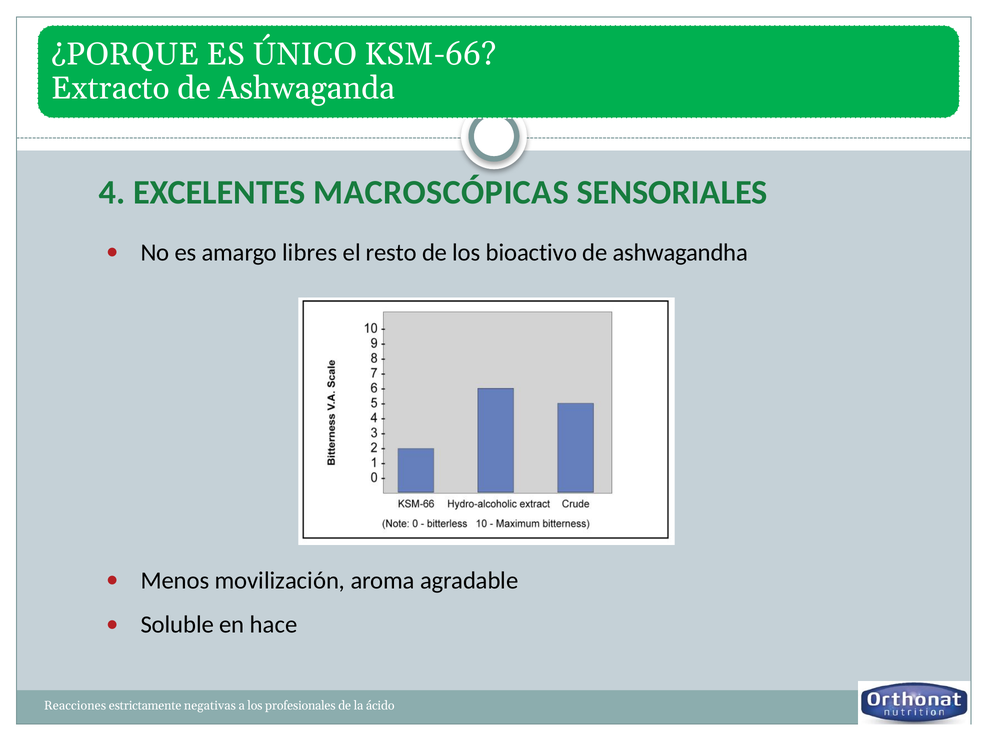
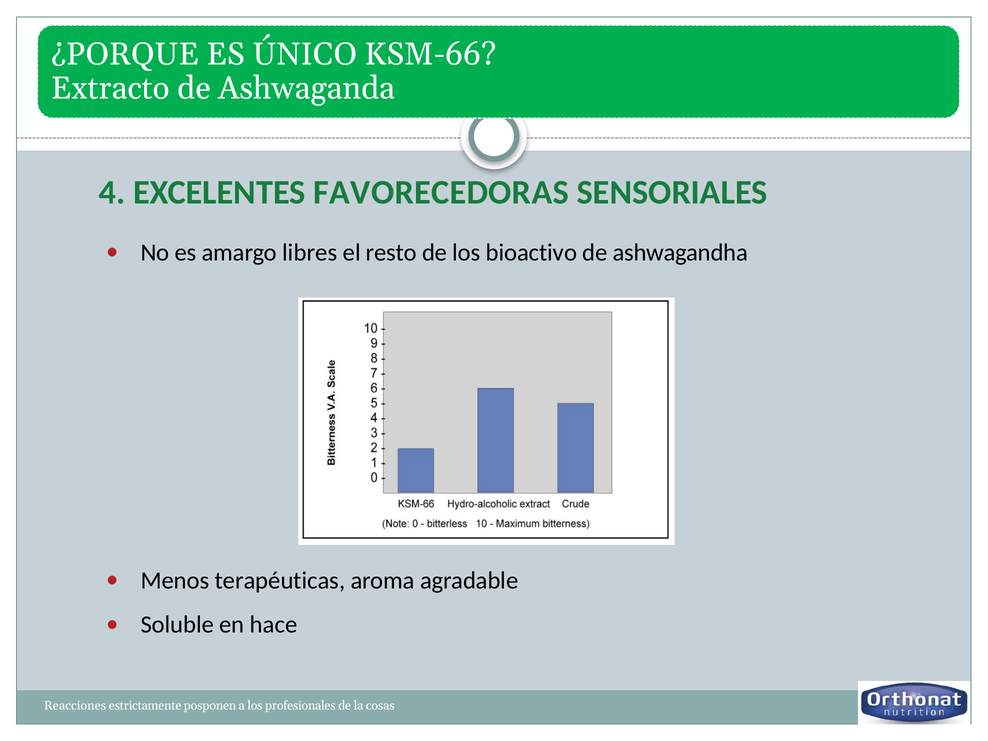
MACROSCÓPICAS: MACROSCÓPICAS -> FAVORECEDORAS
movilización: movilización -> terapéuticas
negativas: negativas -> posponen
ácido: ácido -> cosas
